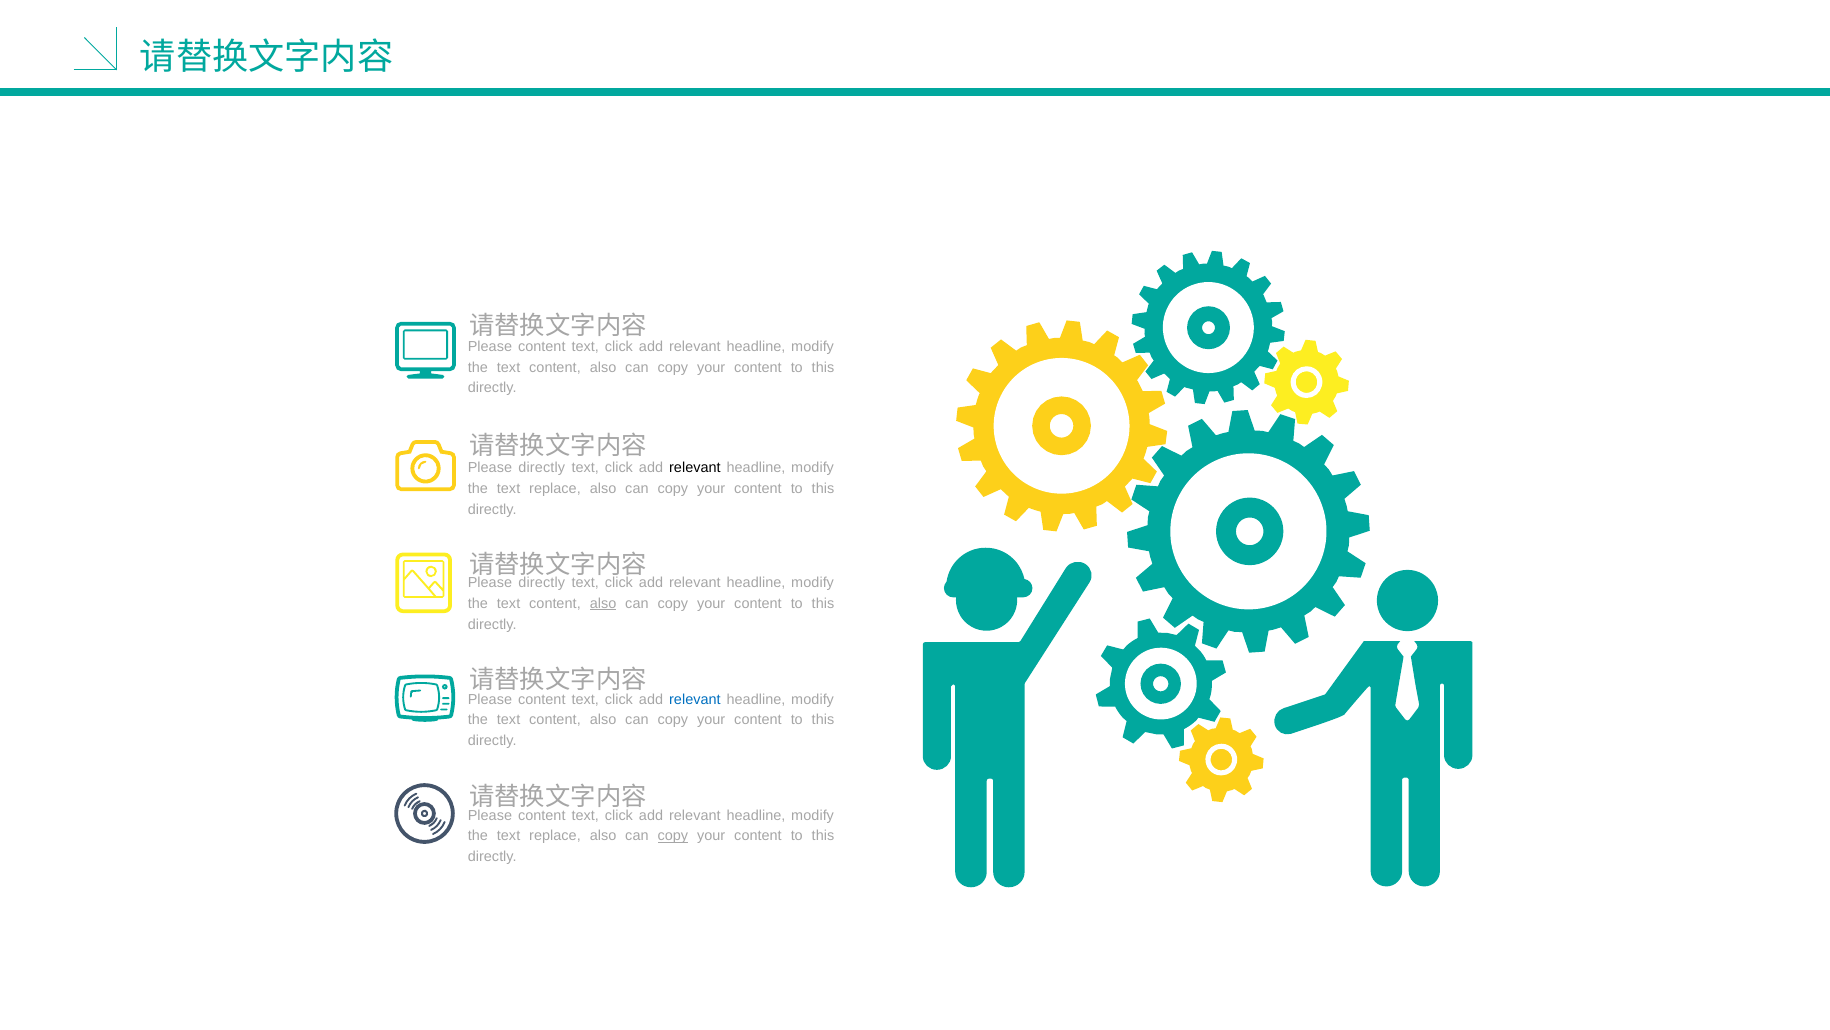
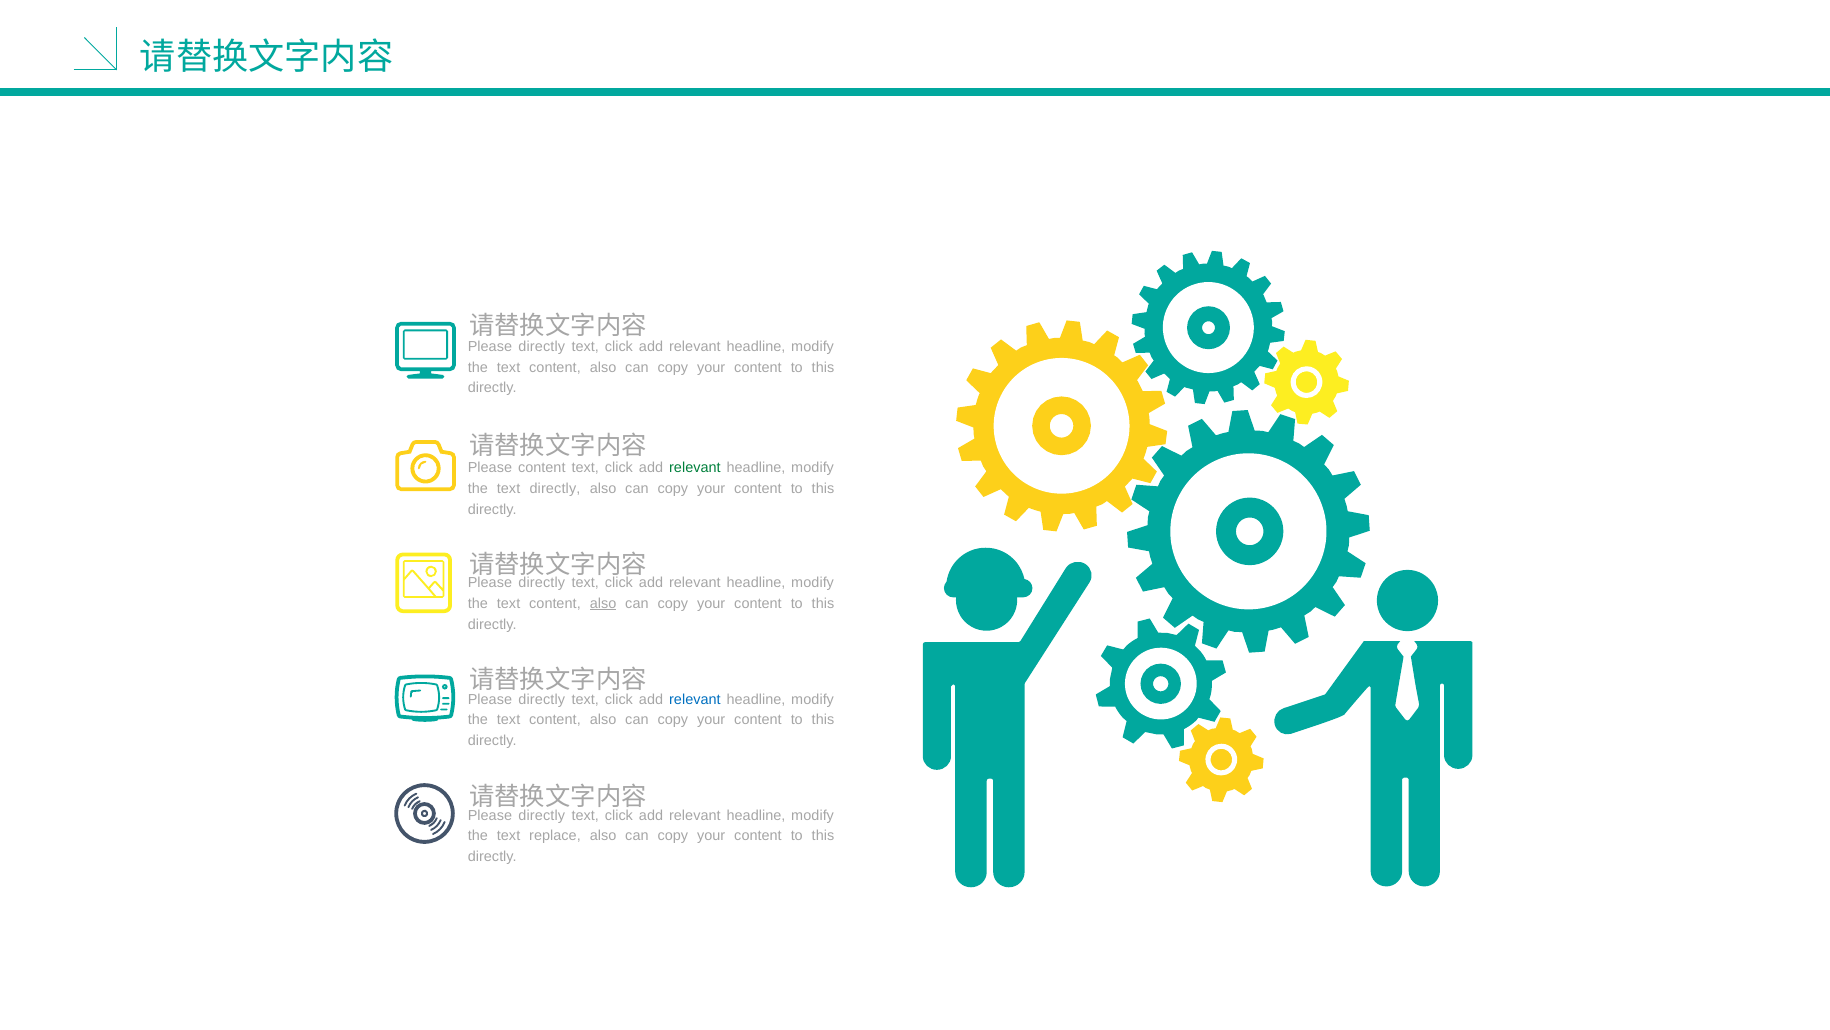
content at (542, 346): content -> directly
directly at (542, 468): directly -> content
relevant at (695, 468) colour: black -> green
replace at (555, 489): replace -> directly
content at (542, 699): content -> directly
content at (542, 815): content -> directly
copy at (673, 836) underline: present -> none
